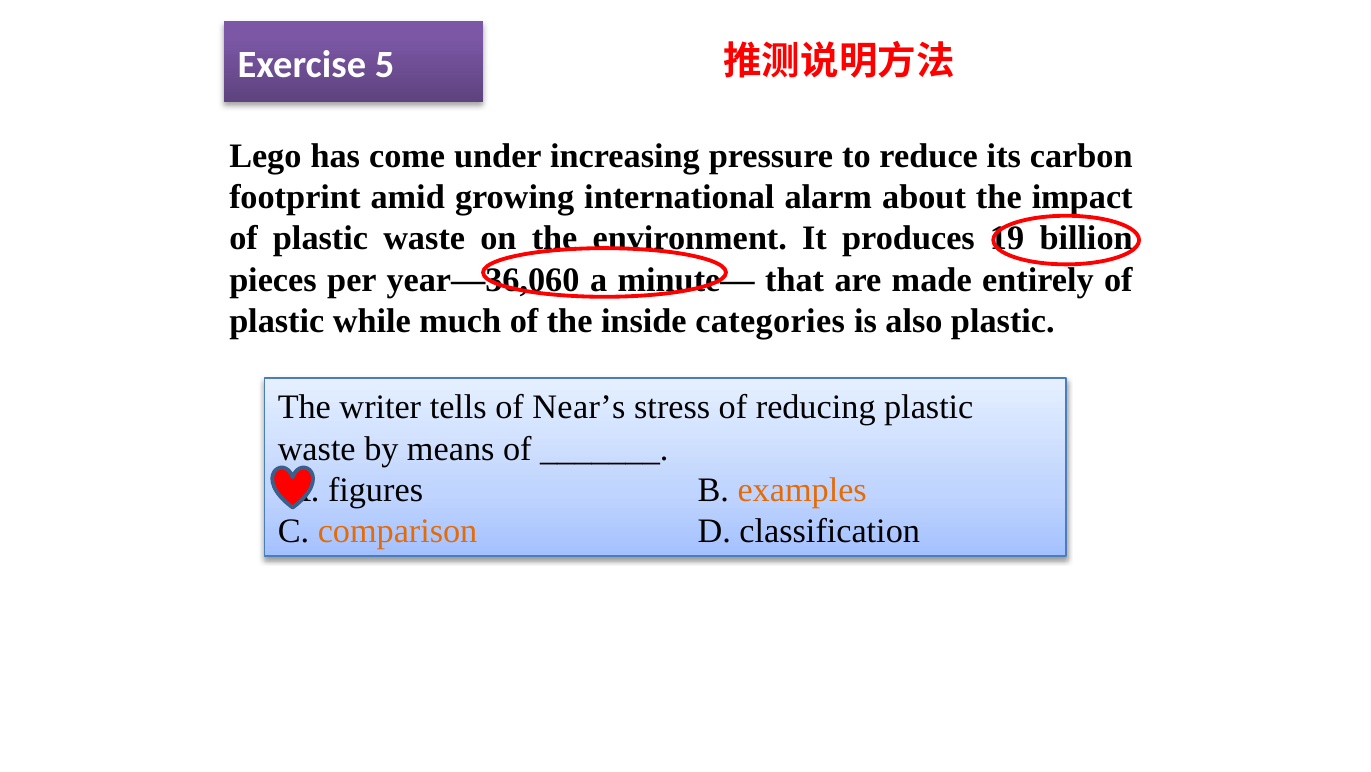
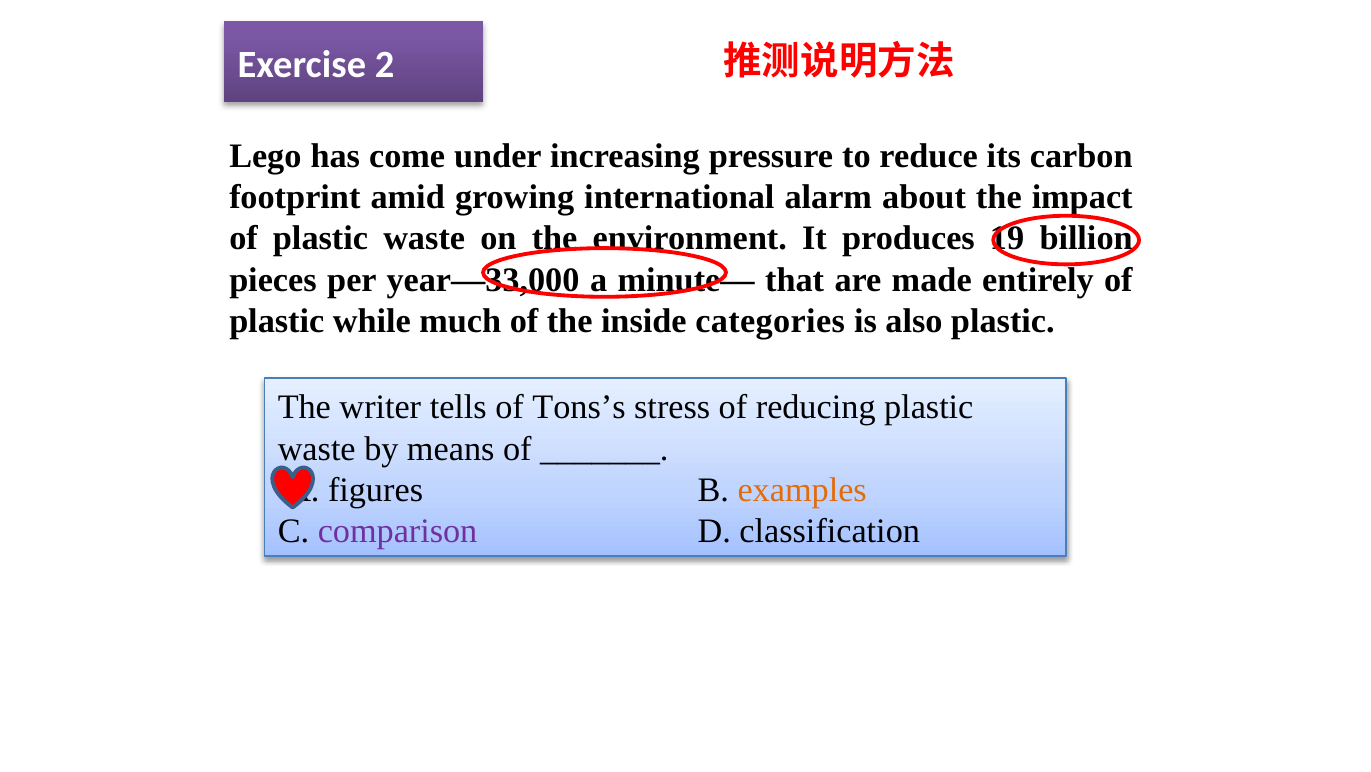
5: 5 -> 2
year—36,060: year—36,060 -> year—33,000
Near’s: Near’s -> Tons’s
comparison colour: orange -> purple
